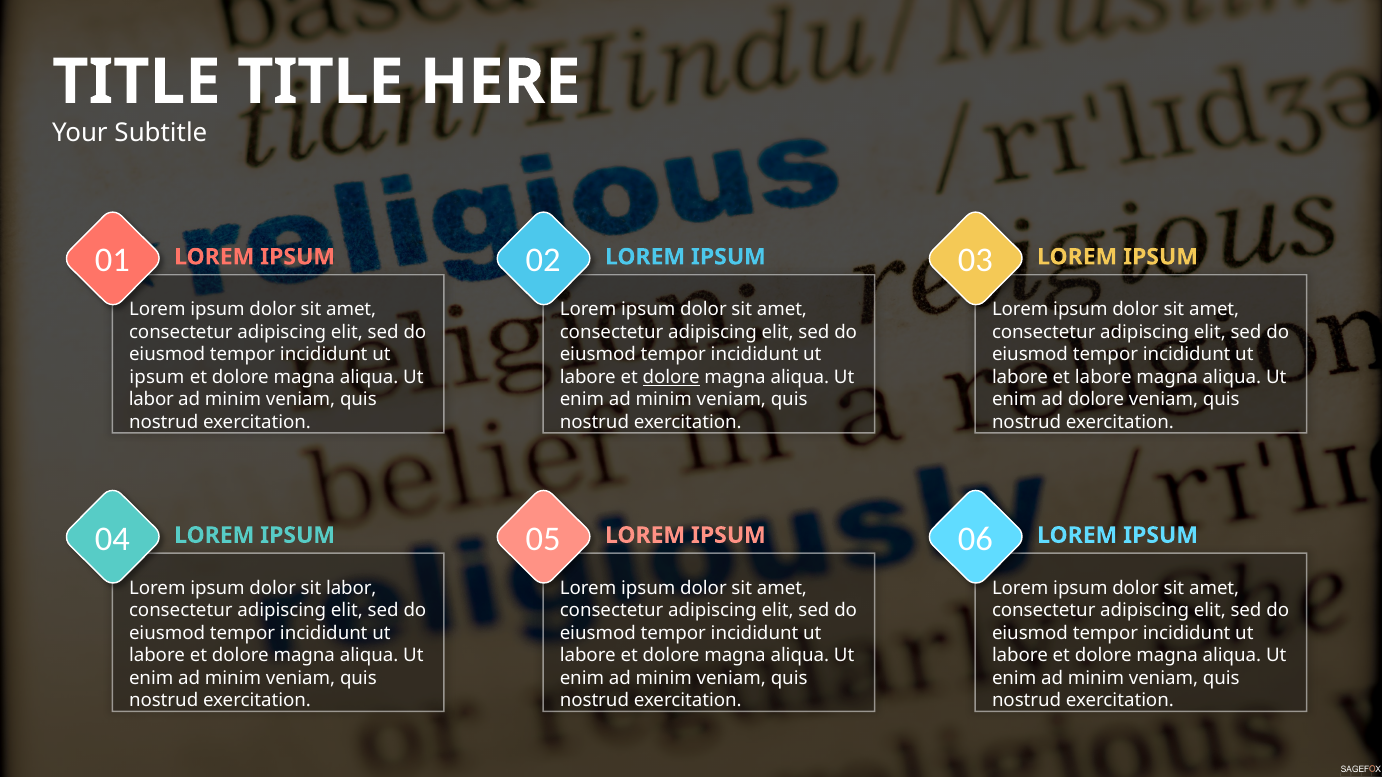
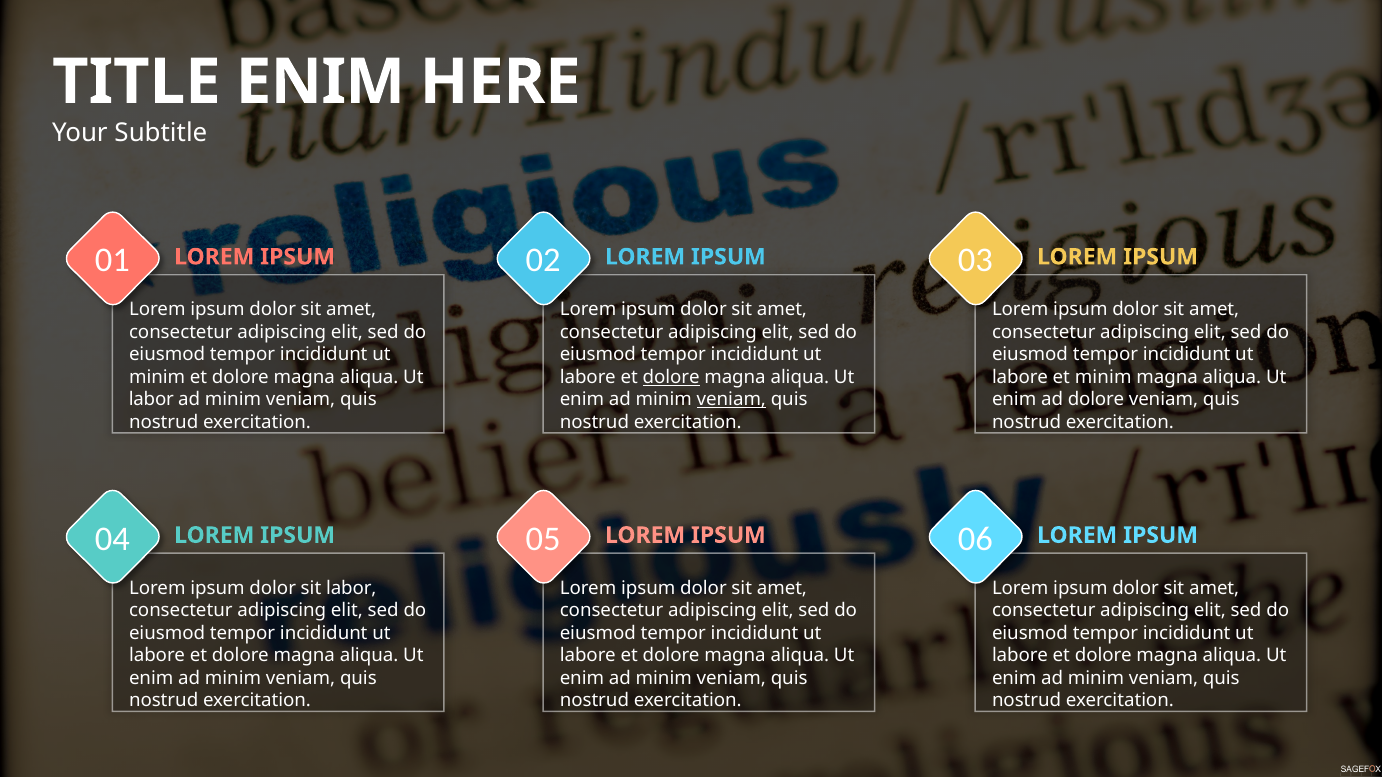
TITLE at (320, 82): TITLE -> ENIM
ipsum at (157, 377): ipsum -> minim
et labore: labore -> minim
veniam at (731, 400) underline: none -> present
